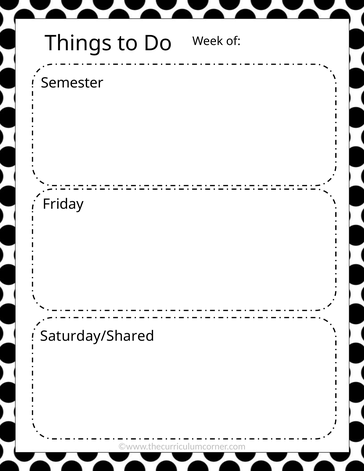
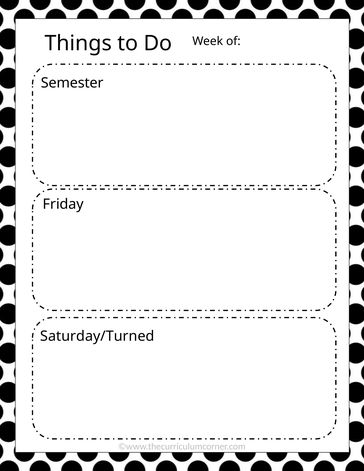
Saturday/Shared: Saturday/Shared -> Saturday/Turned
